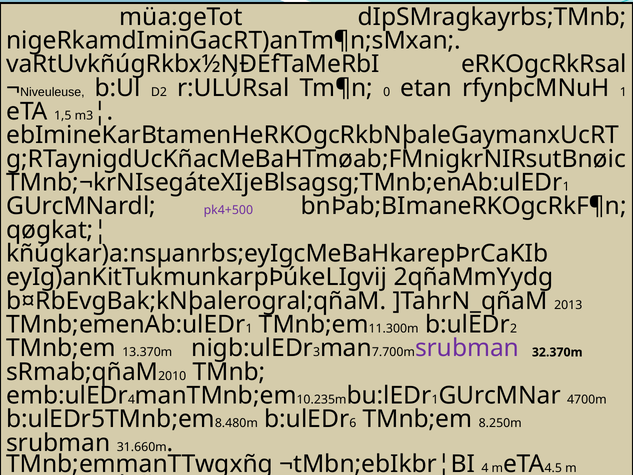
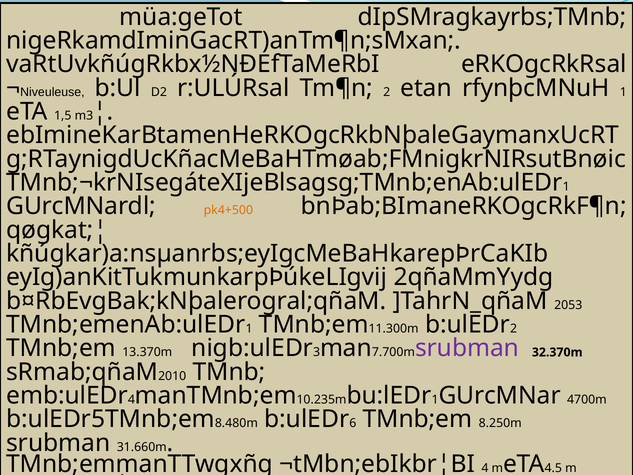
Tm¶n 0: 0 -> 2
pk4+500 colour: purple -> orange
2013: 2013 -> 2053
